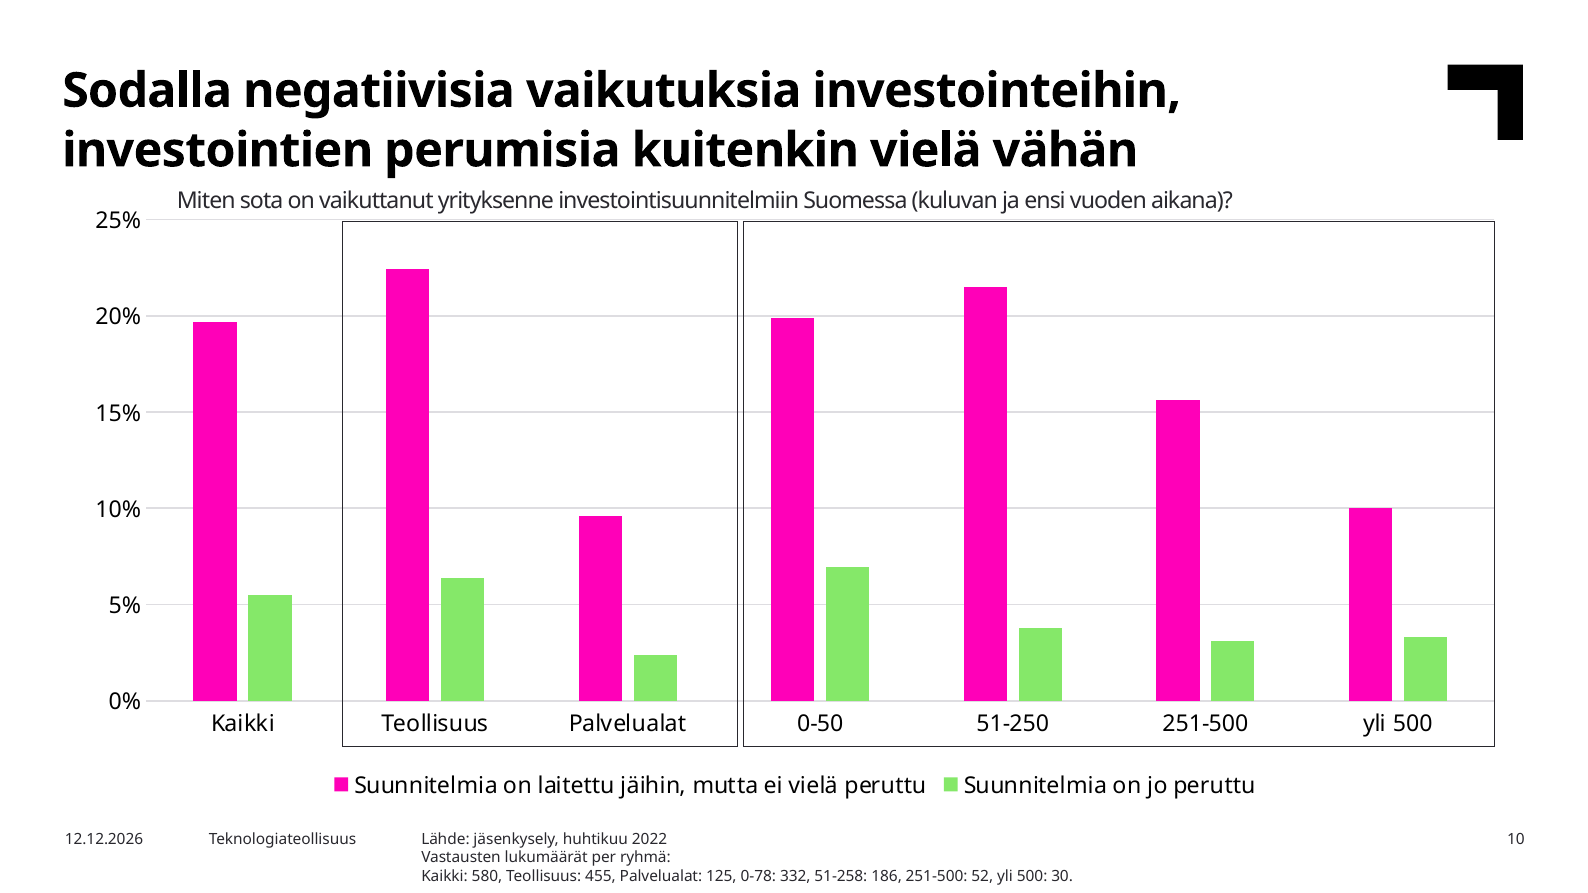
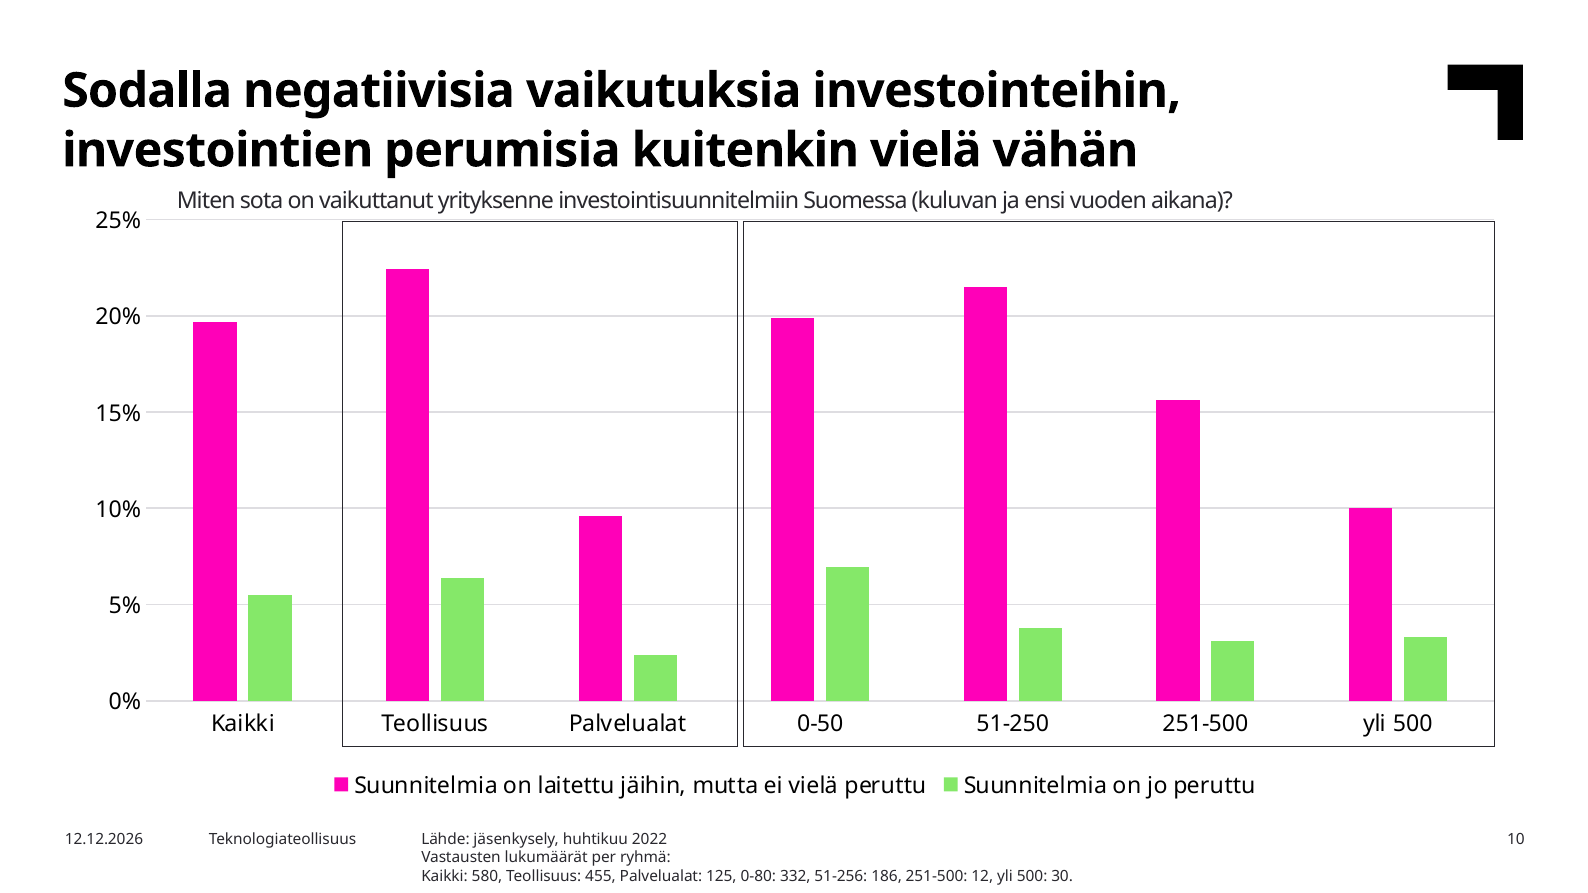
0-78: 0-78 -> 0-80
51-258: 51-258 -> 51-256
52: 52 -> 12
